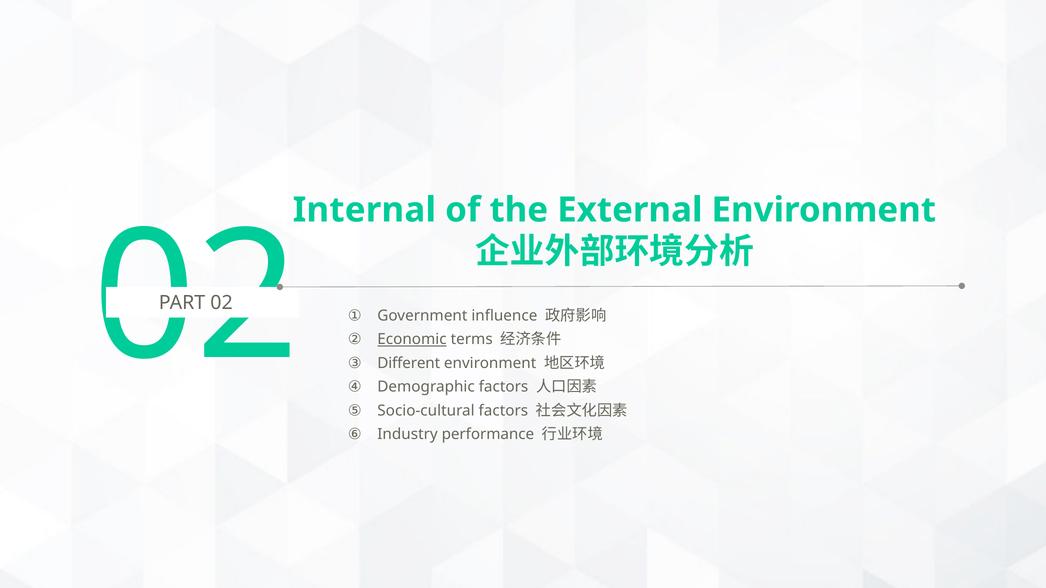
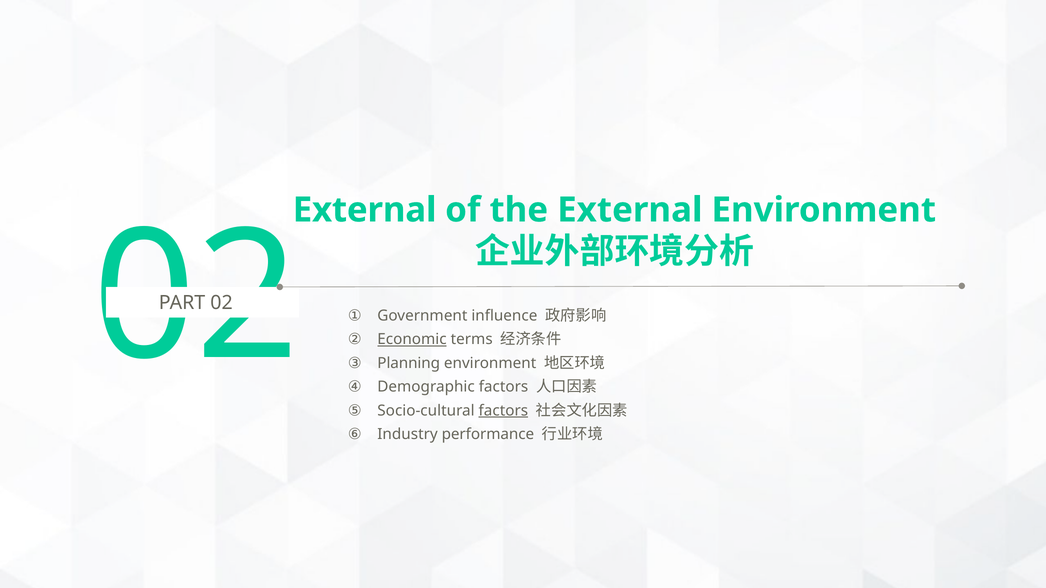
Internal at (364, 210): Internal -> External
Different: Different -> Planning
factors at (503, 411) underline: none -> present
